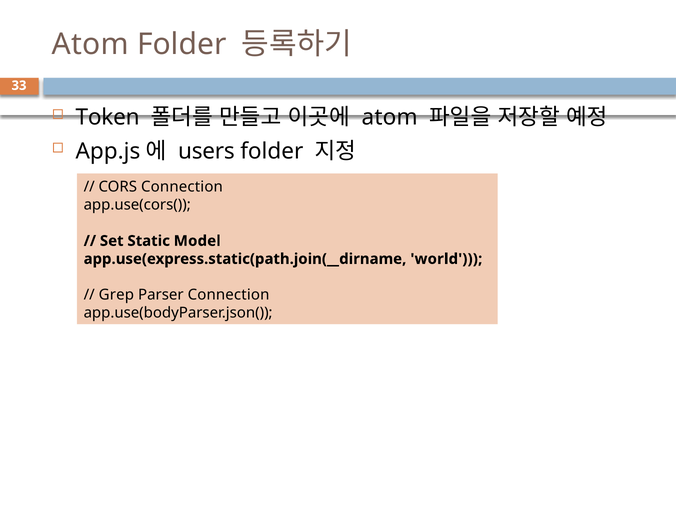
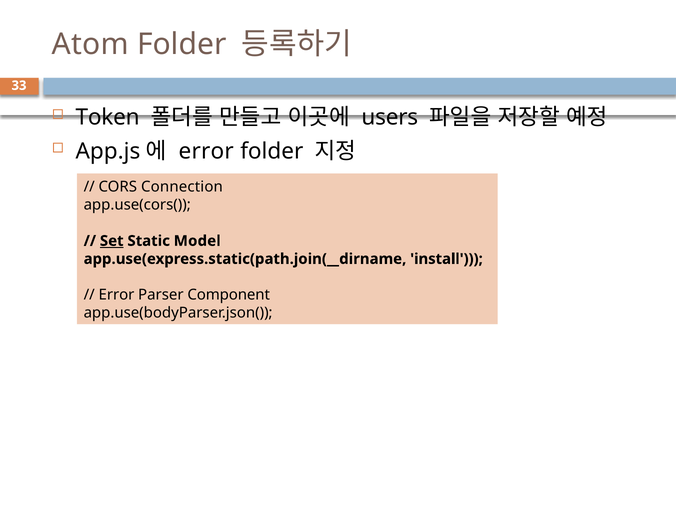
atom at (390, 118): atom -> users
users at (206, 151): users -> error
Set underline: none -> present
world: world -> install
Grep at (116, 295): Grep -> Error
Parser Connection: Connection -> Component
